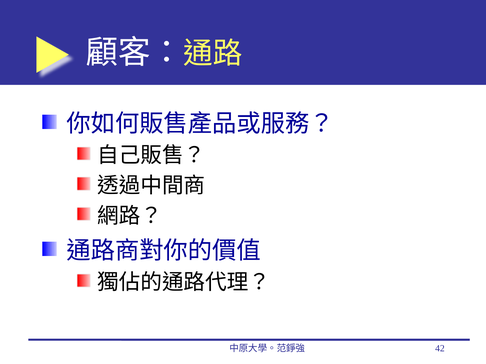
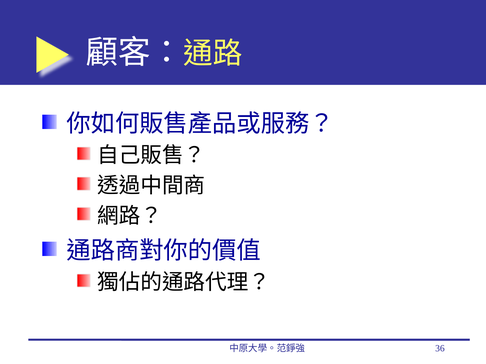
42: 42 -> 36
